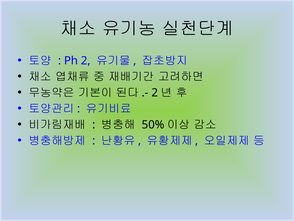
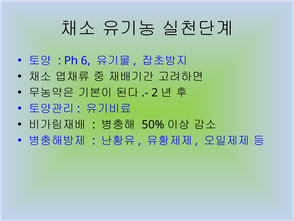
Ph 2: 2 -> 6
